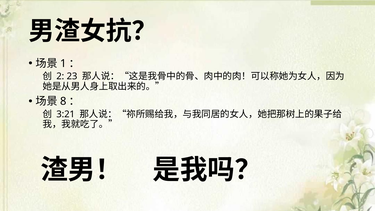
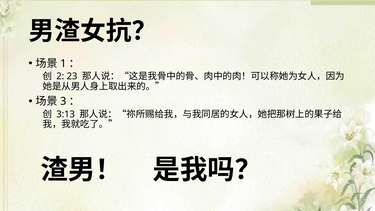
8: 8 -> 3
3:21: 3:21 -> 3:13
